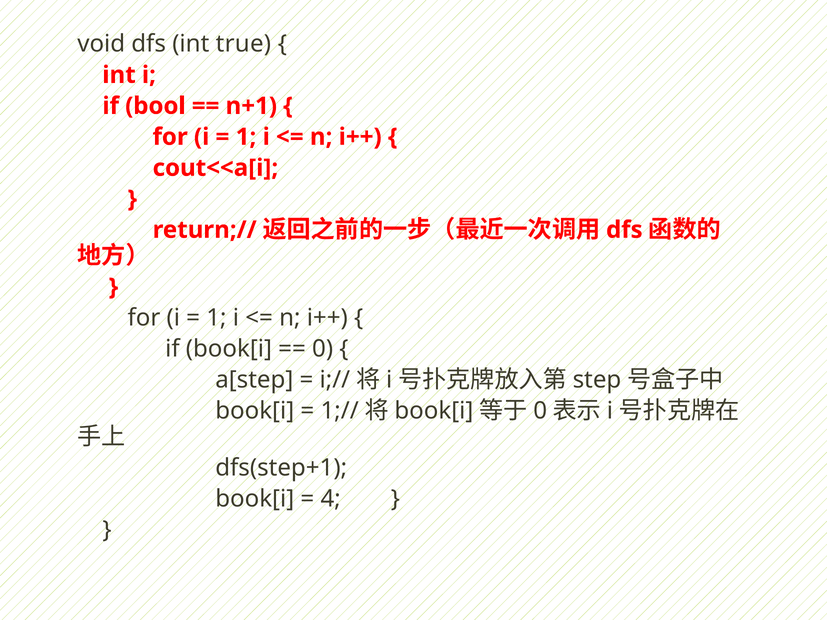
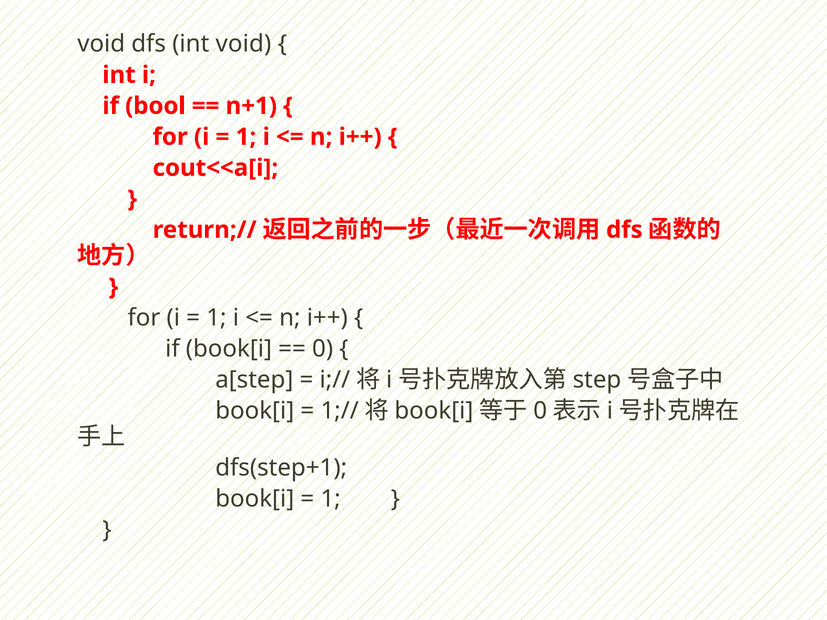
int true: true -> void
4 at (331, 499): 4 -> 1
